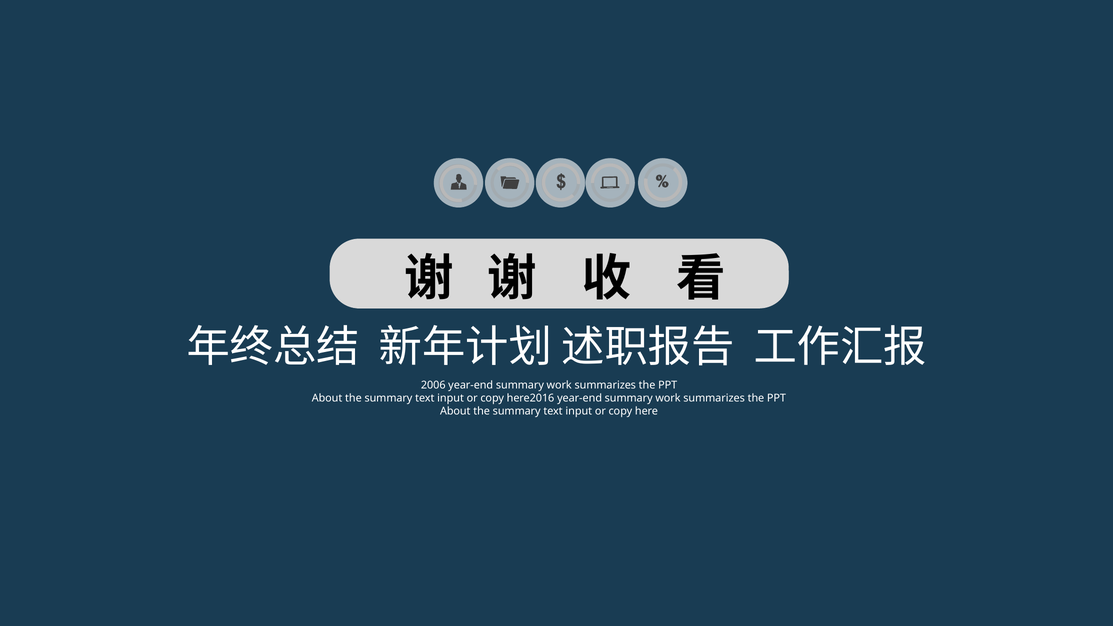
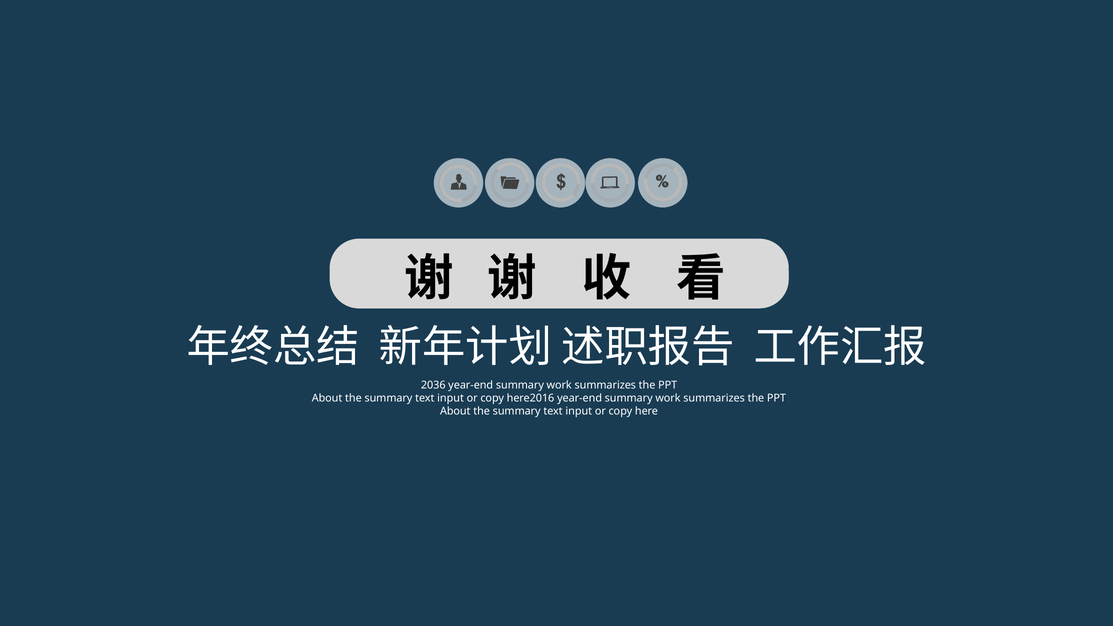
2006: 2006 -> 2036
